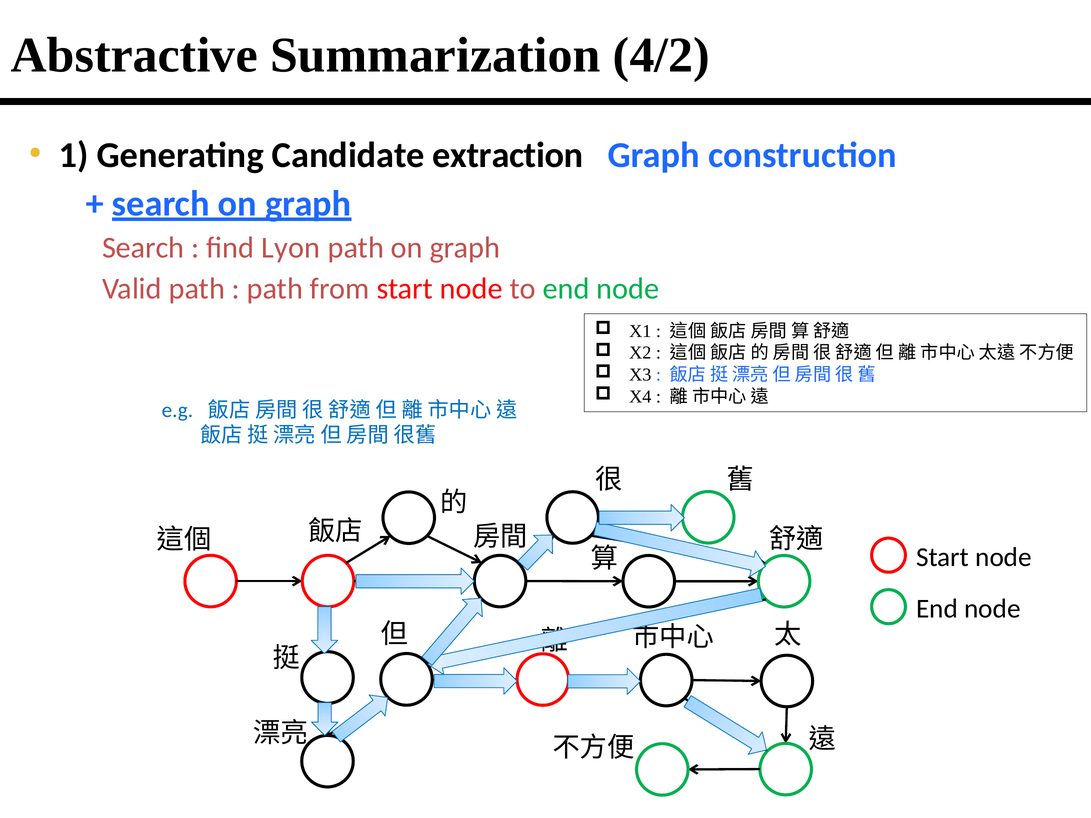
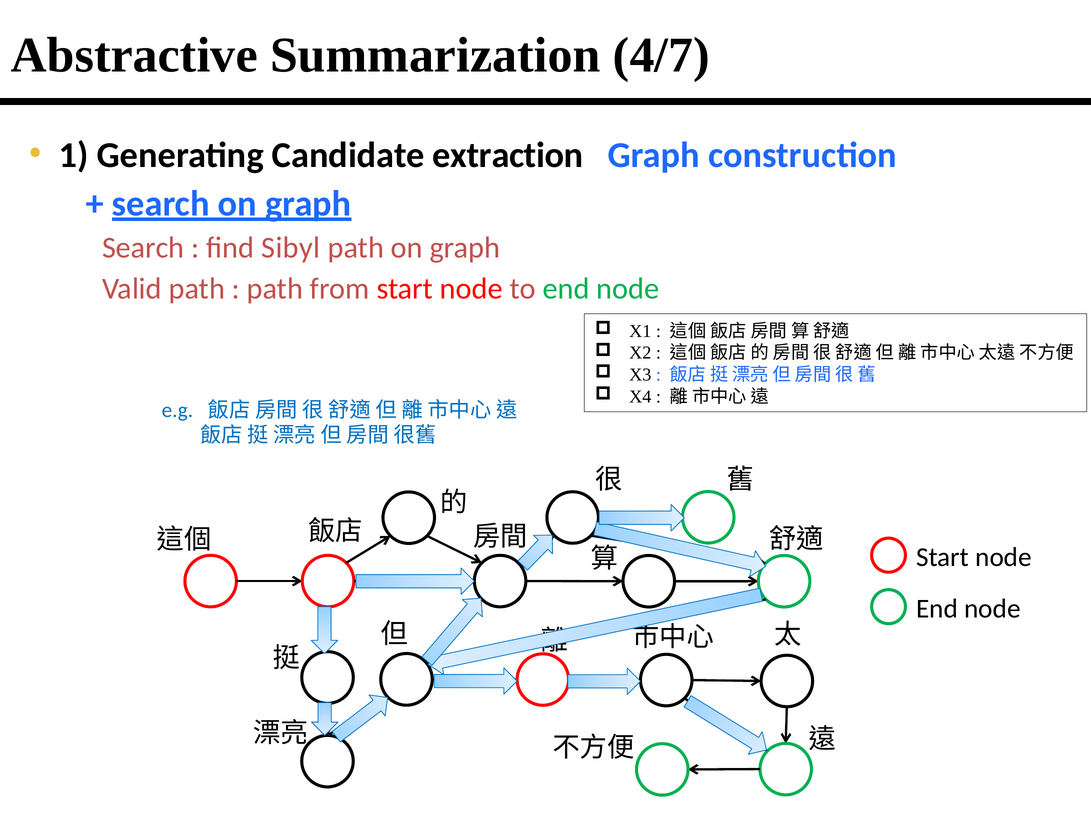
4/2: 4/2 -> 4/7
Lyon: Lyon -> Sibyl
